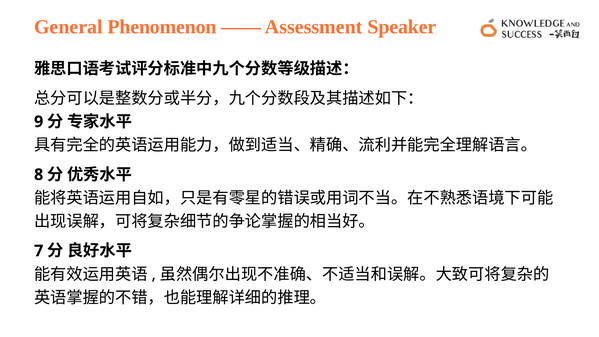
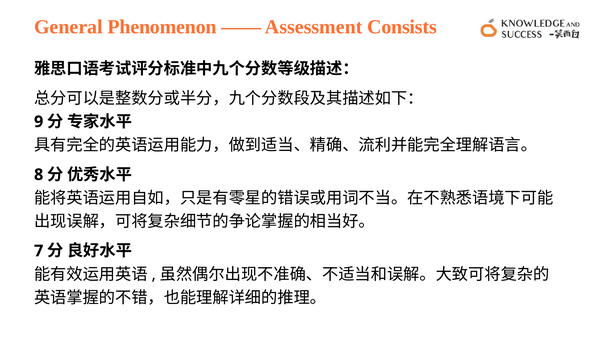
Speaker: Speaker -> Consists
